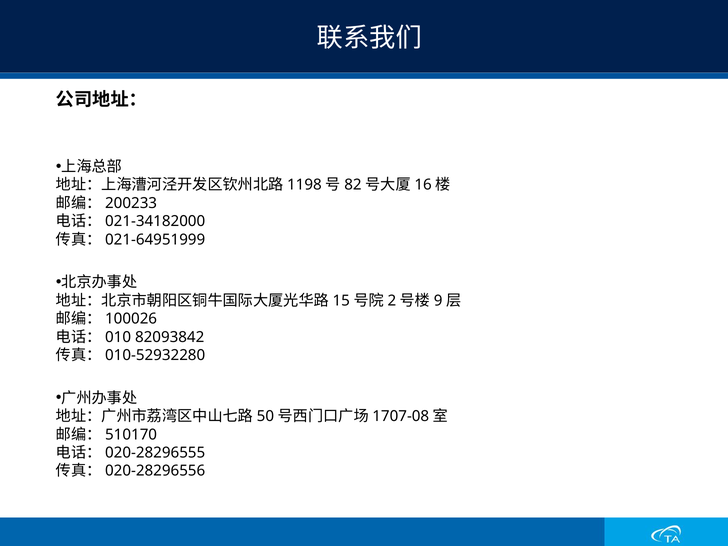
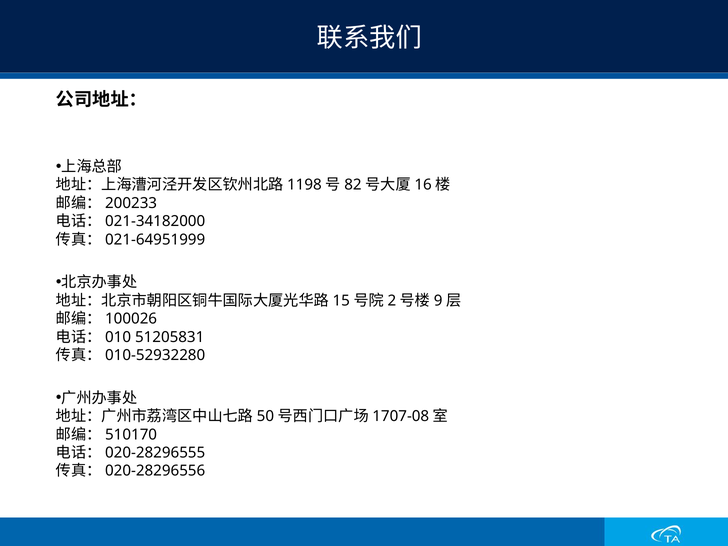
82093842: 82093842 -> 51205831
